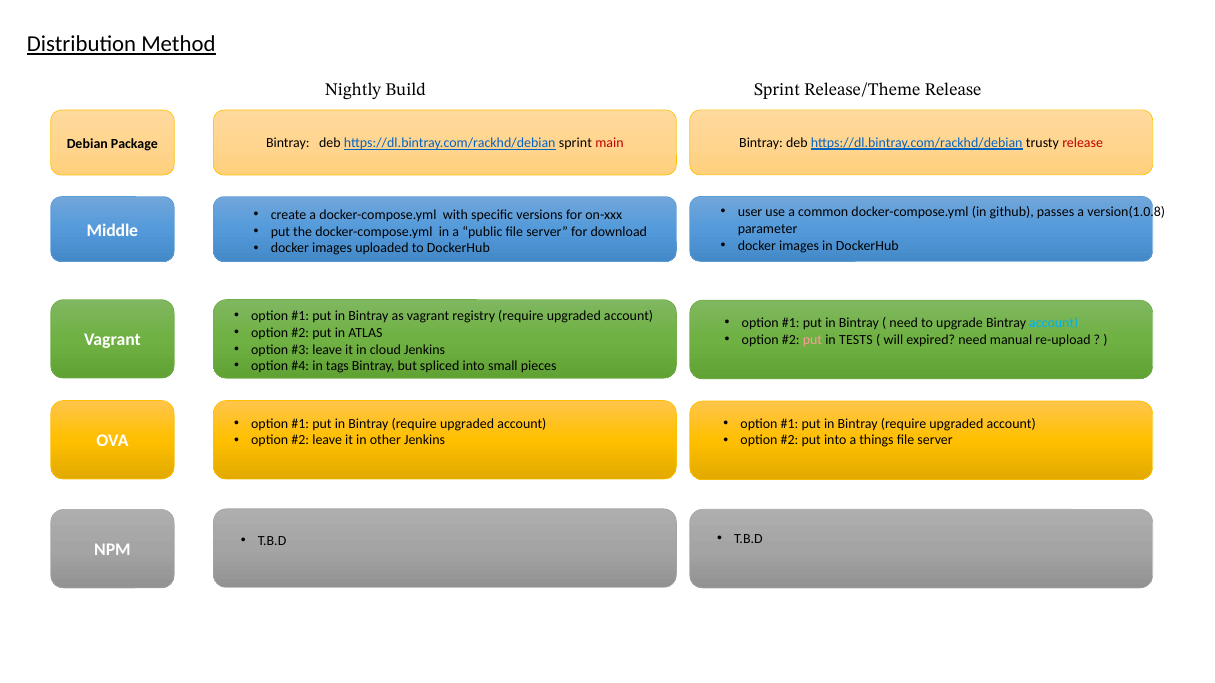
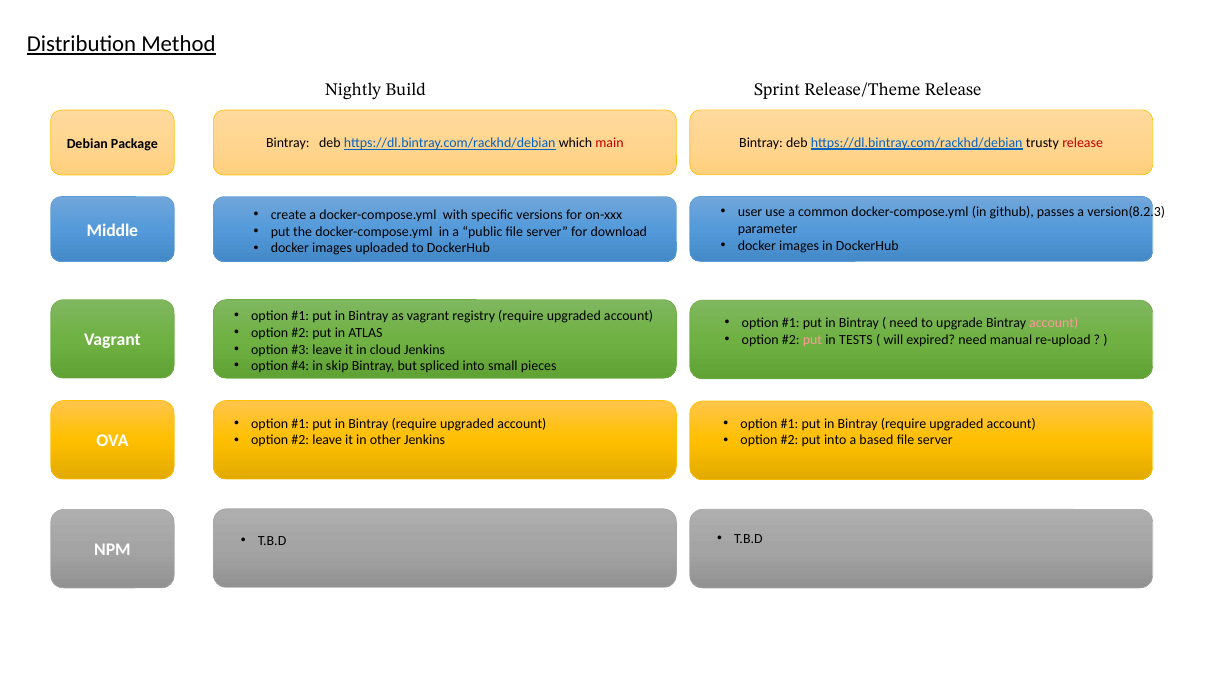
https://dl.bintray.com/rackhd/debian sprint: sprint -> which
version(1.0.8: version(1.0.8 -> version(8.2.3
account at (1054, 323) colour: light blue -> pink
tags: tags -> skip
things: things -> based
